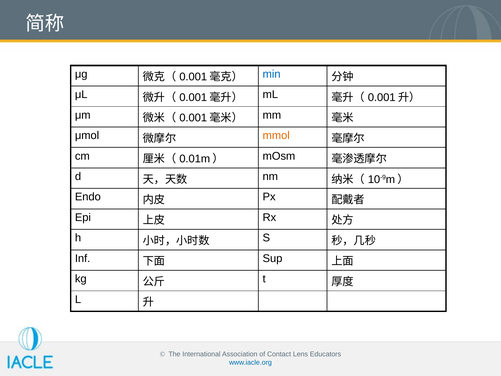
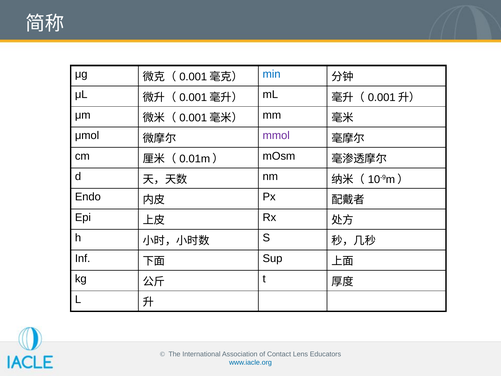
mmol colour: orange -> purple
